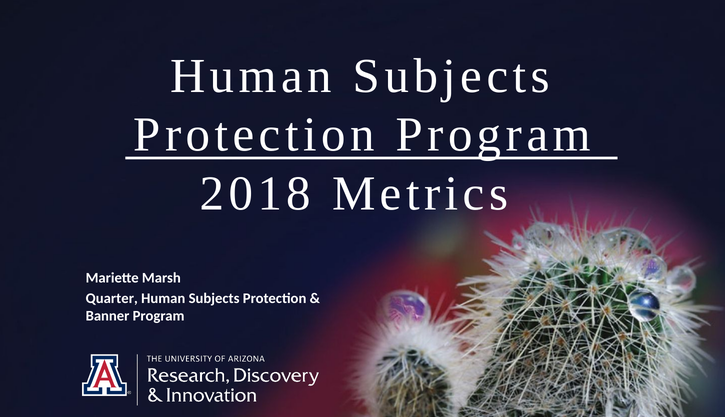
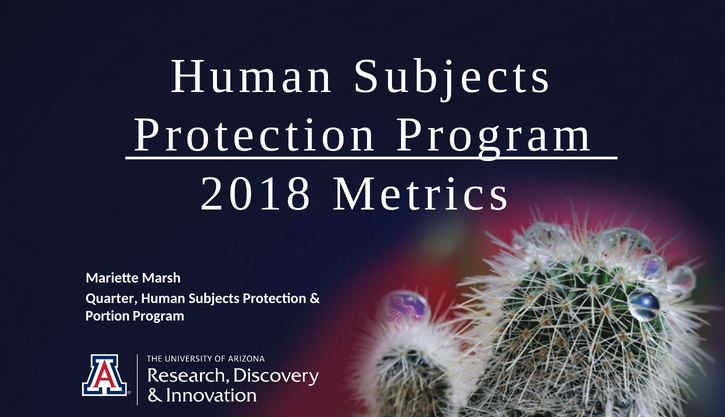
Banner: Banner -> Portion
